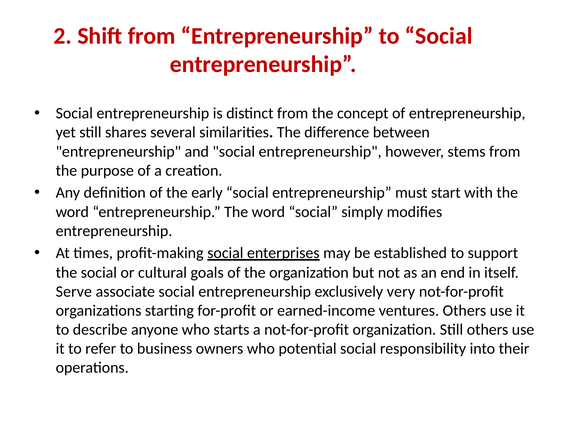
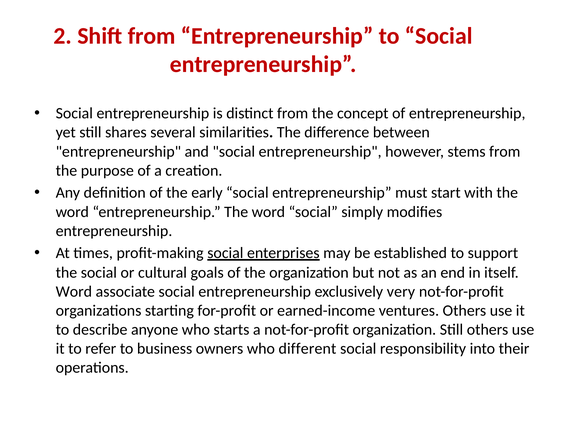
Serve at (74, 292): Serve -> Word
potential: potential -> different
